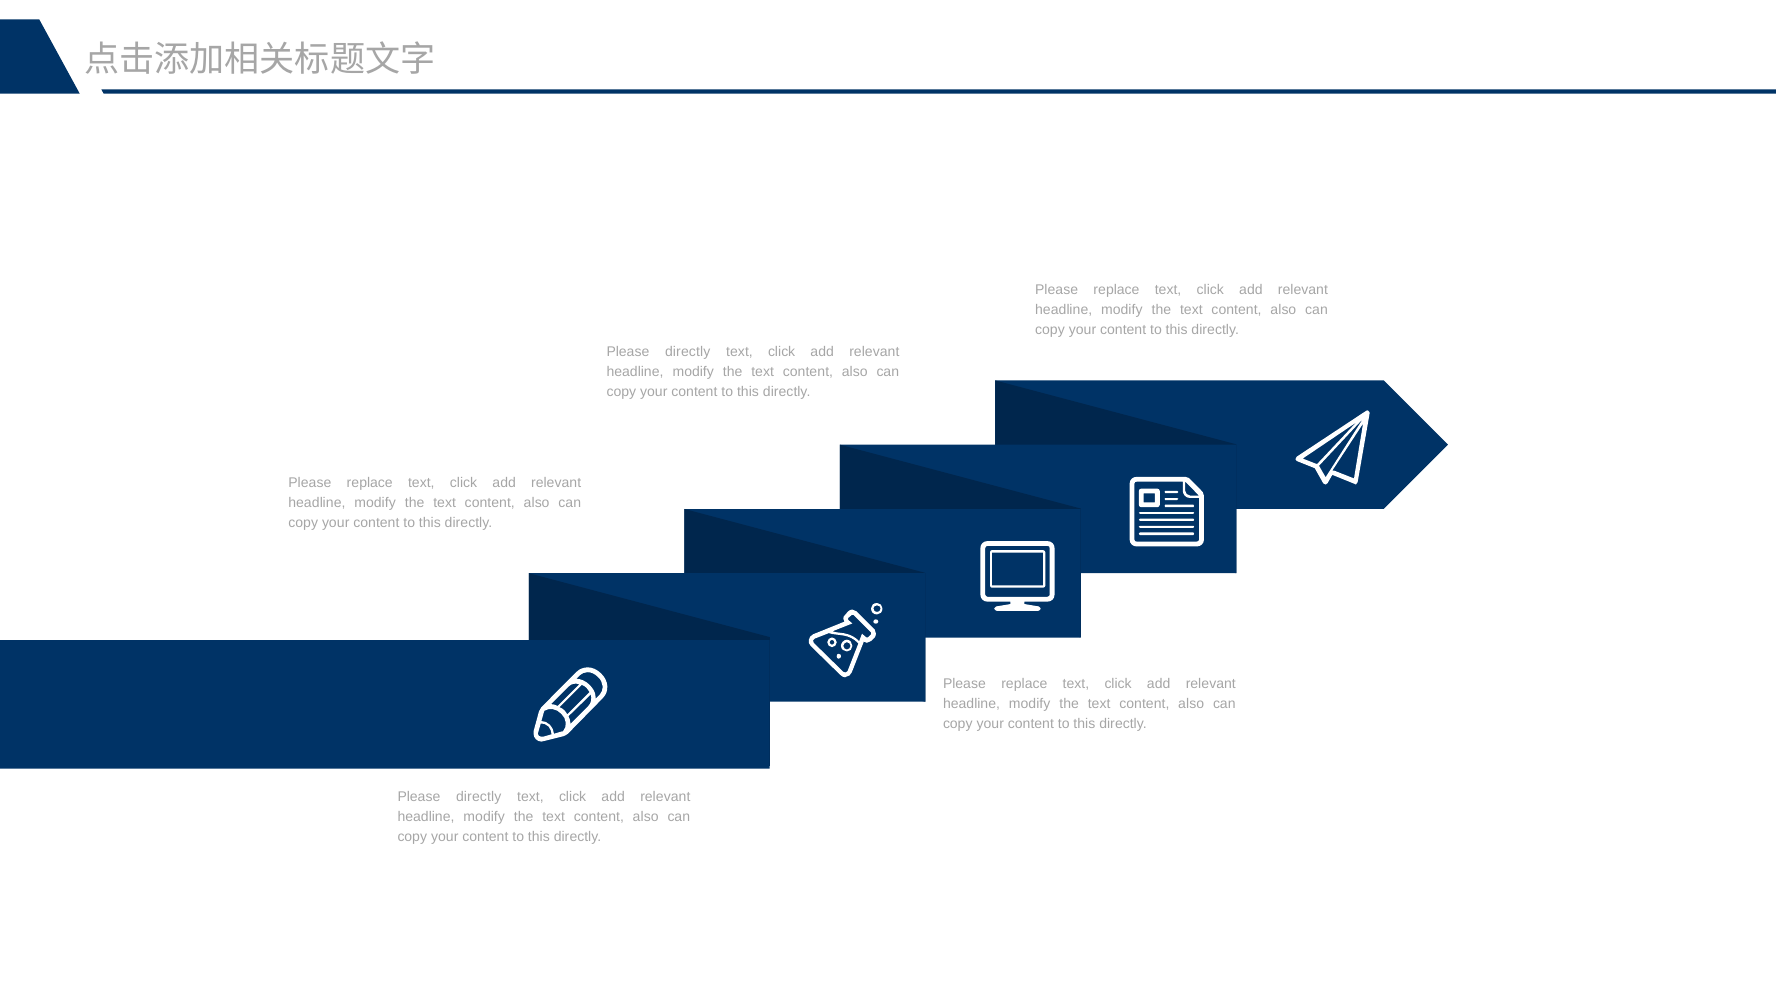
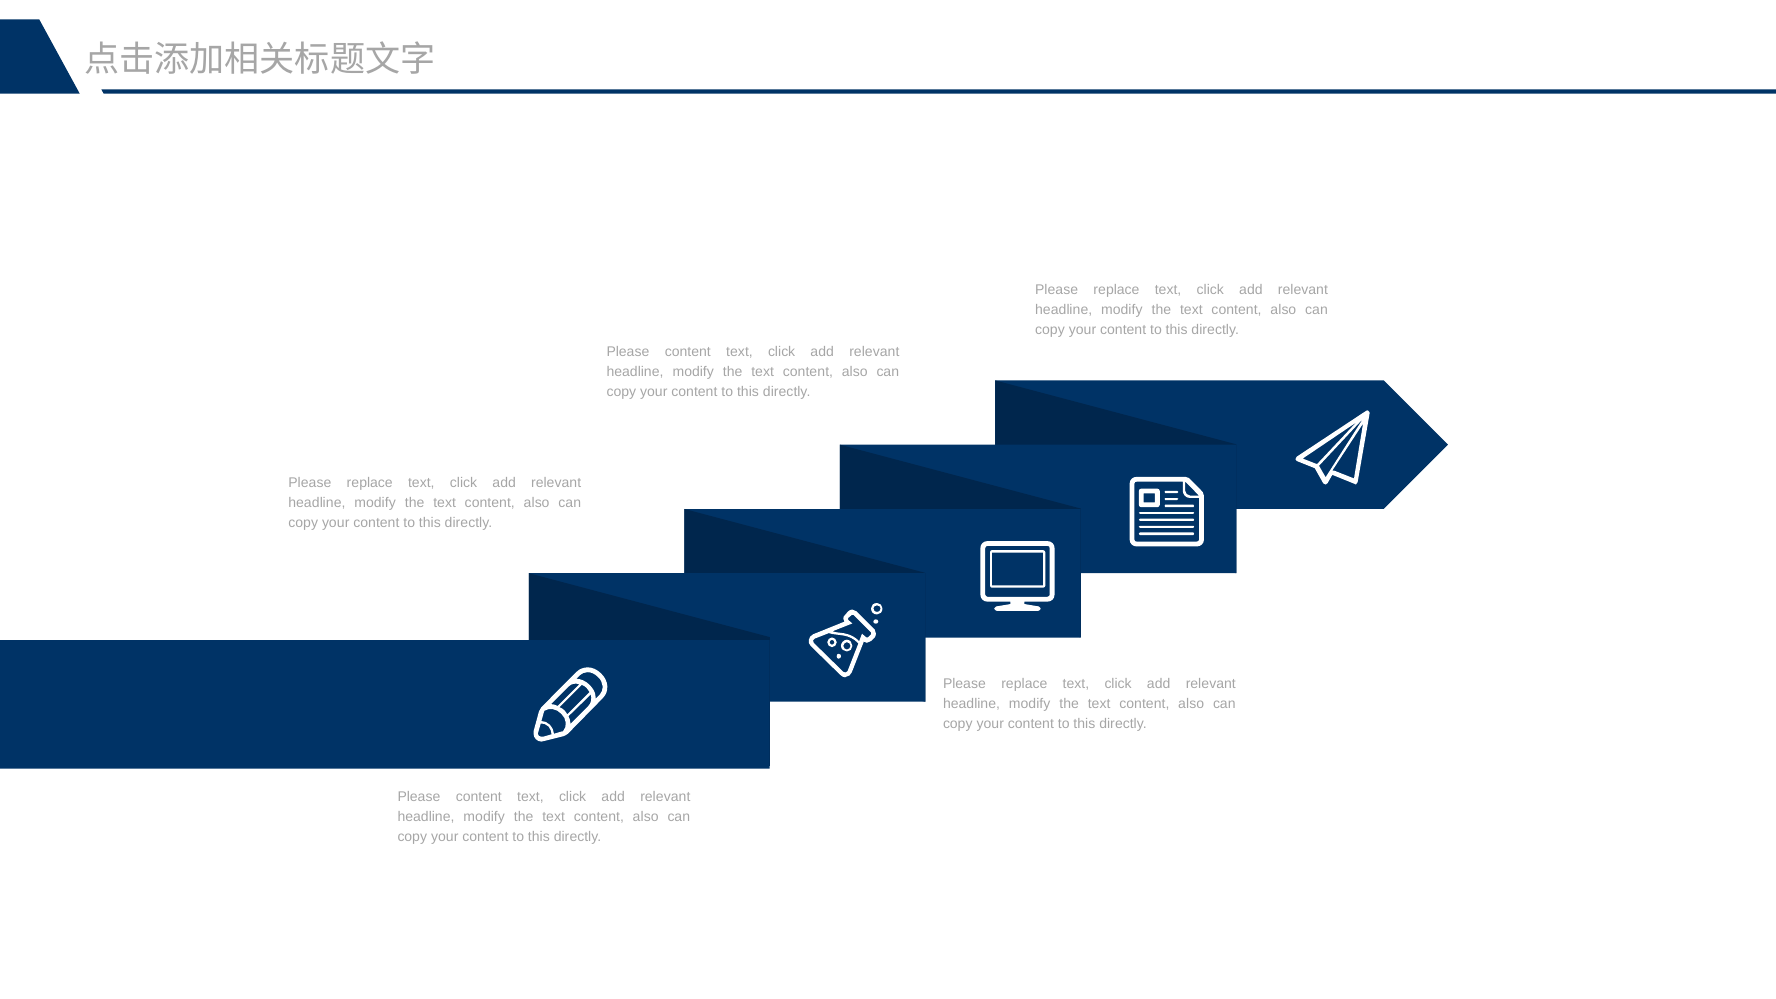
directly at (688, 352): directly -> content
directly at (479, 797): directly -> content
